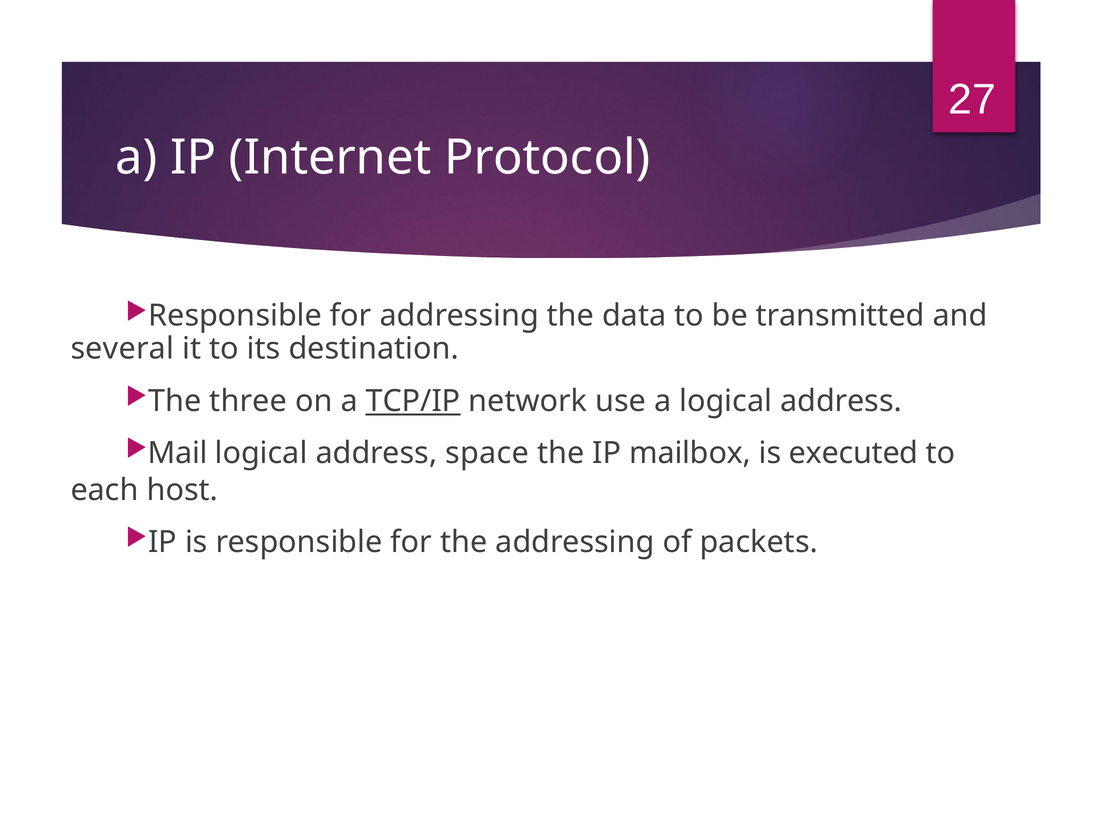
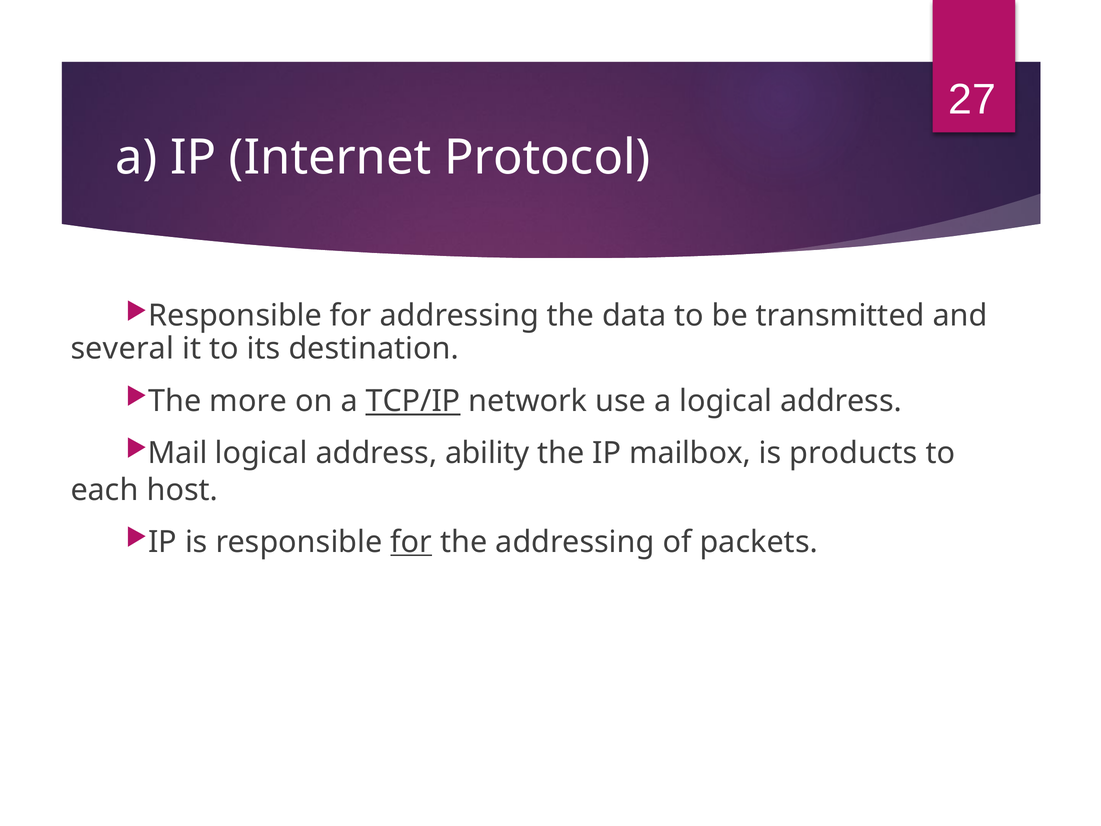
three: three -> more
space: space -> ability
executed: executed -> products
for at (411, 542) underline: none -> present
